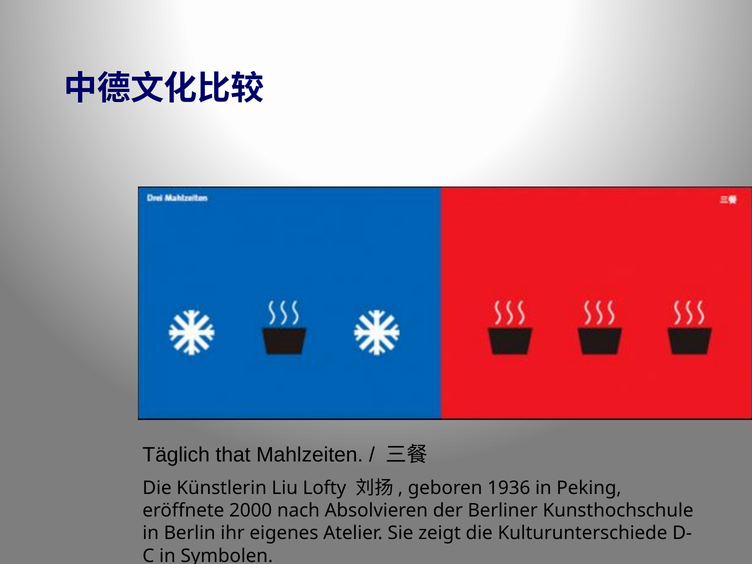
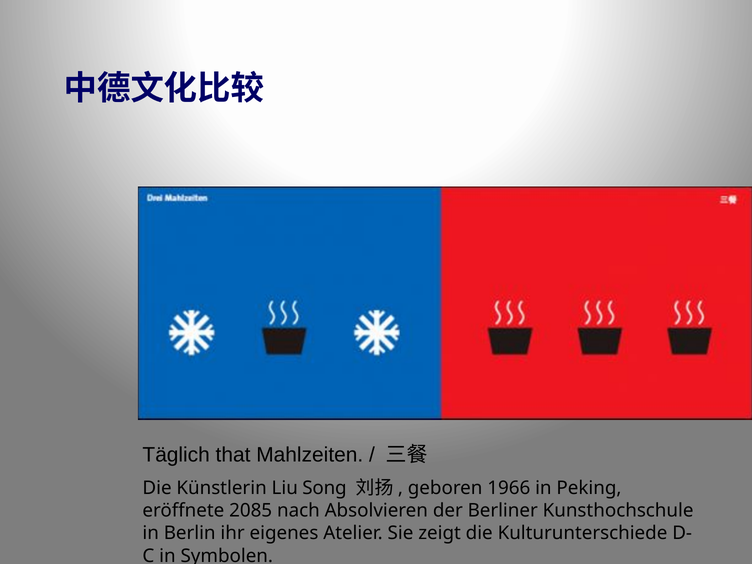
Lofty: Lofty -> Song
1936: 1936 -> 1966
2000: 2000 -> 2085
